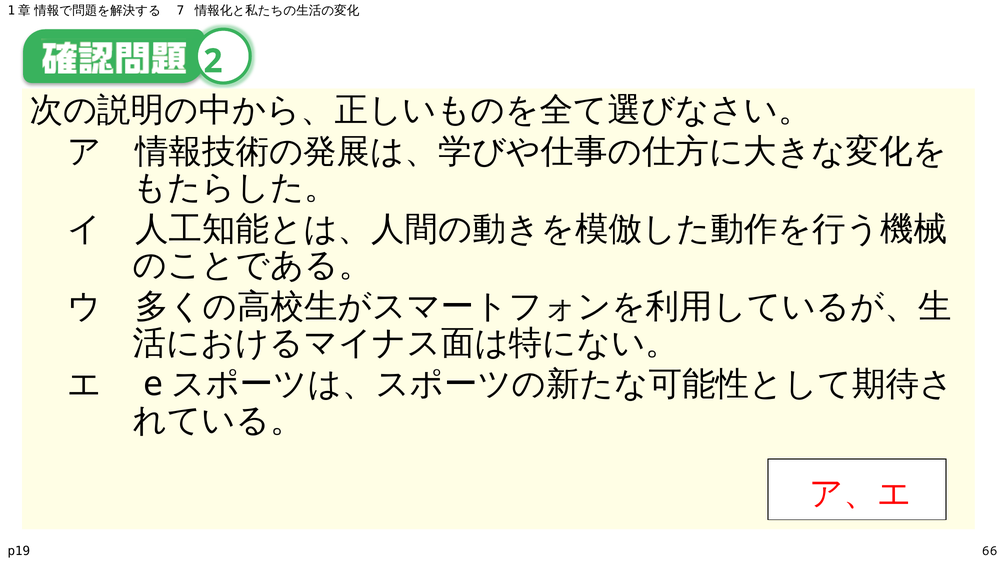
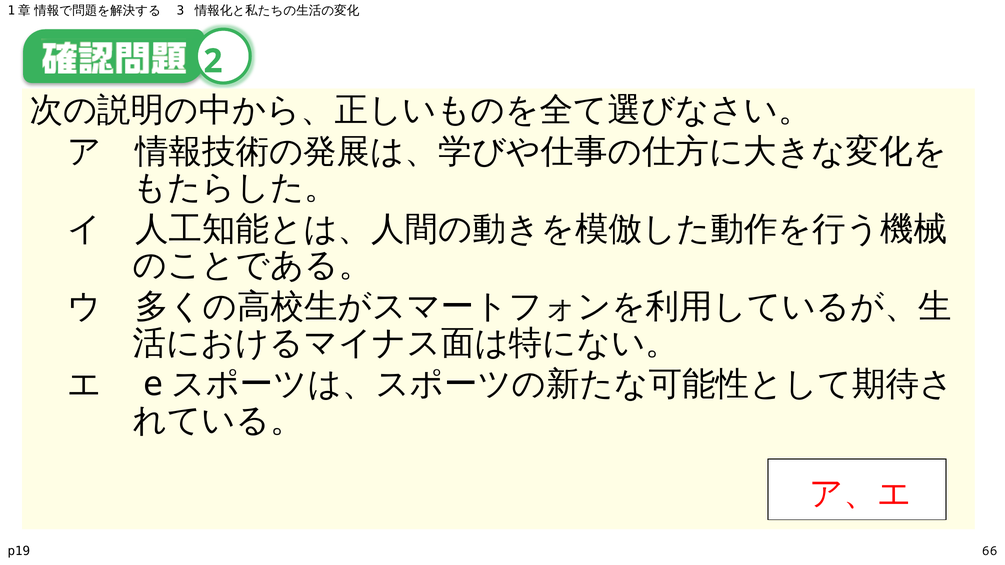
7: 7 -> 3
